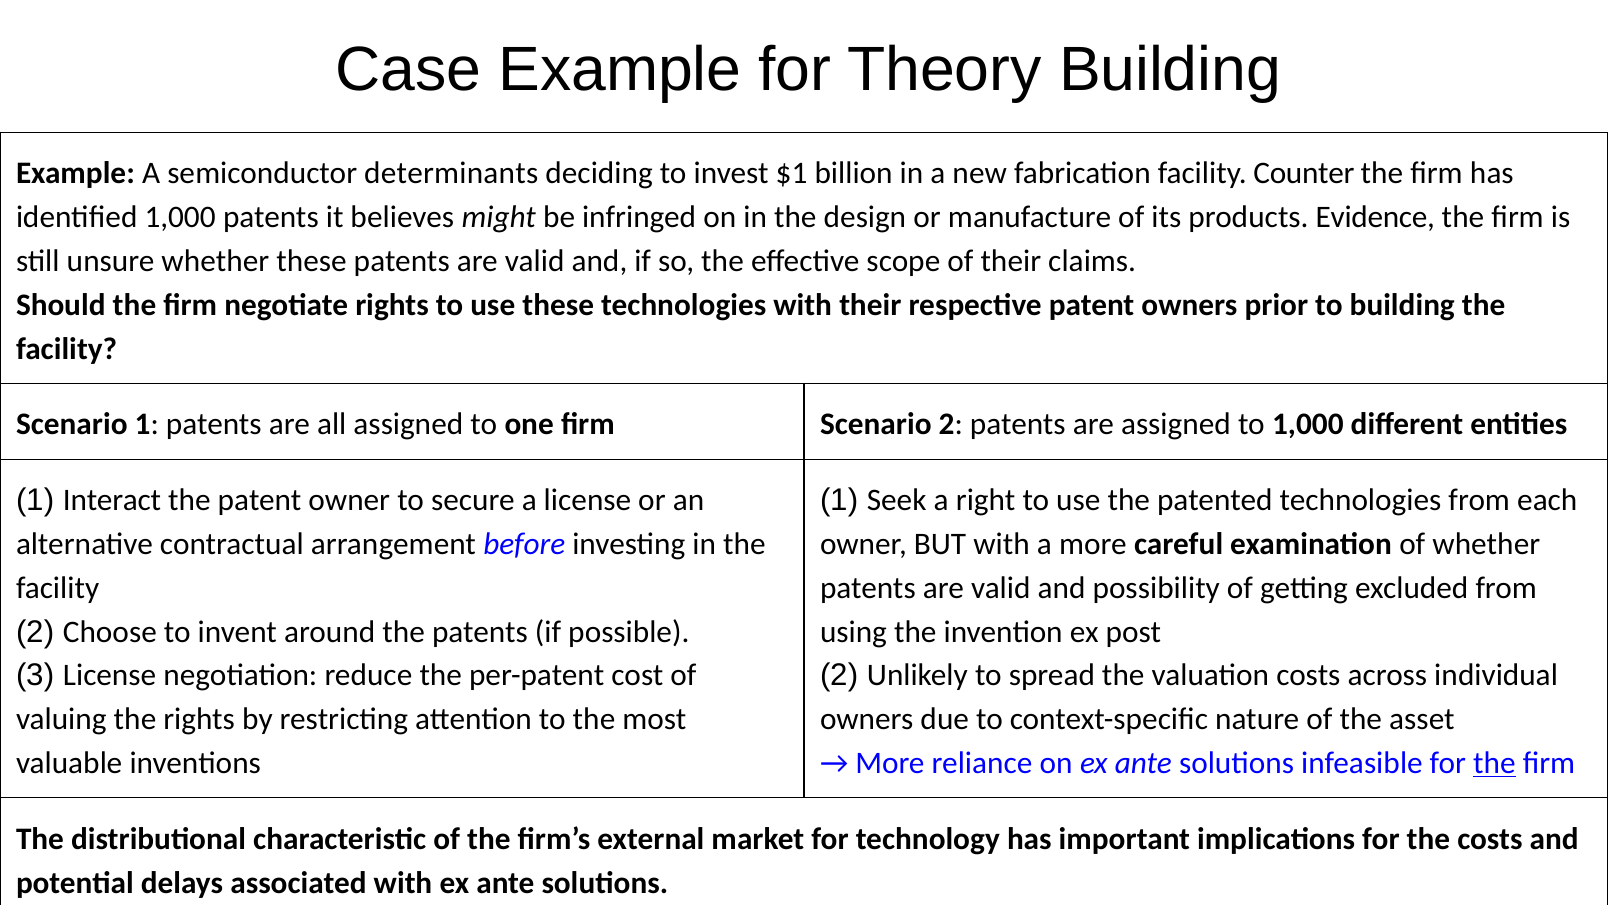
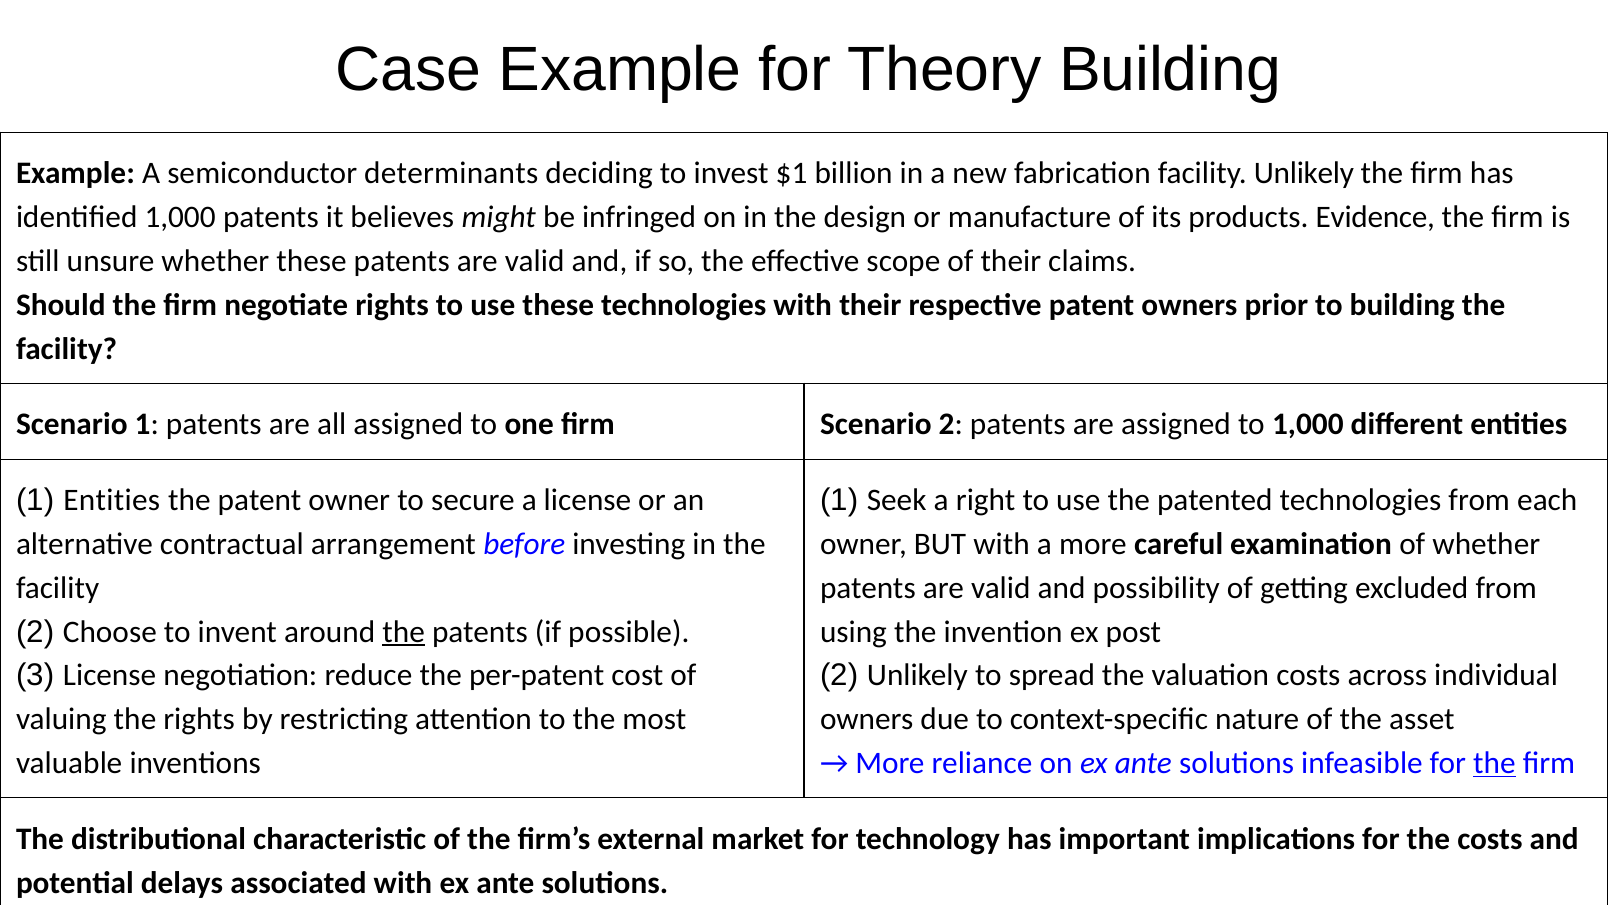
facility Counter: Counter -> Unlikely
1 Interact: Interact -> Entities
the at (404, 631) underline: none -> present
